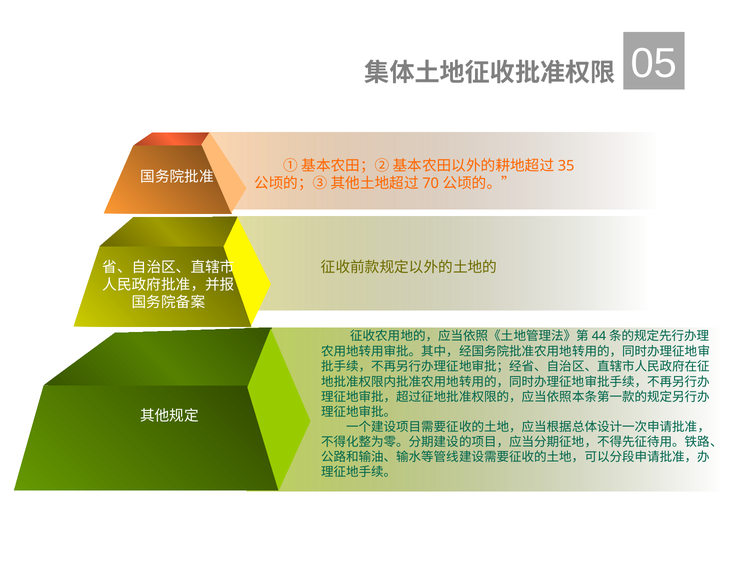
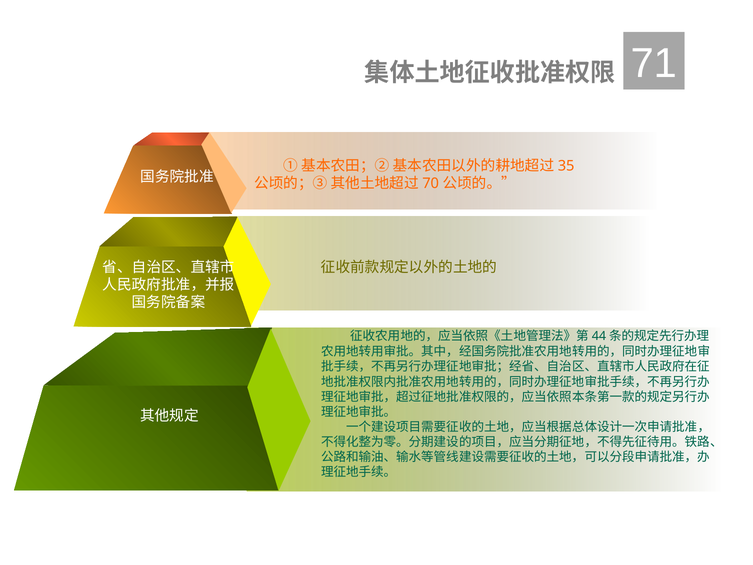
05: 05 -> 71
